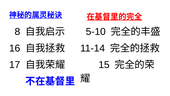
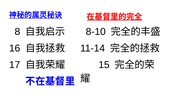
5-10: 5-10 -> 8-10
